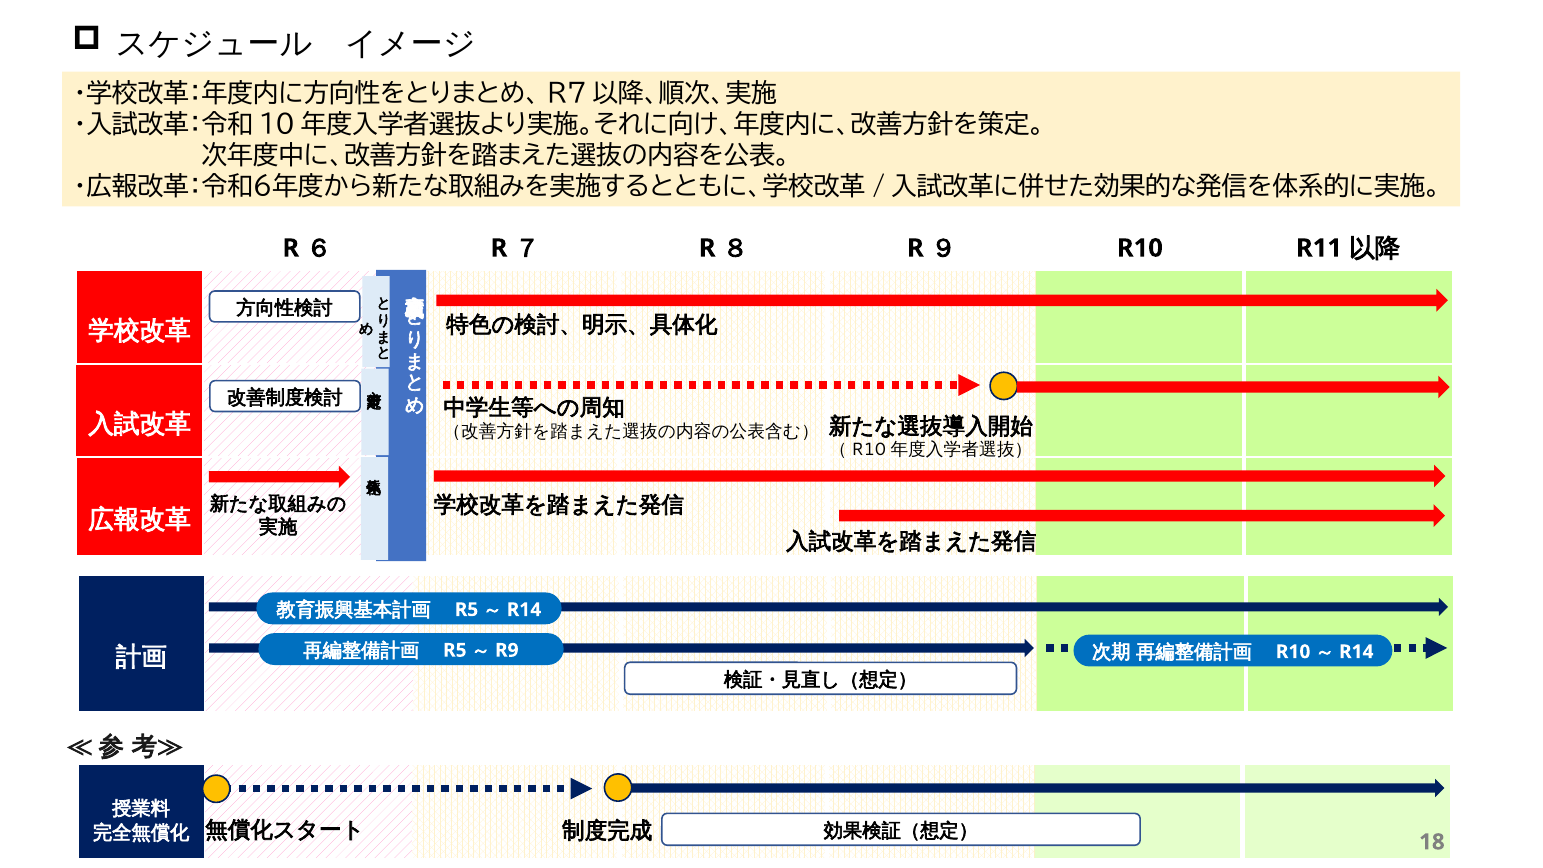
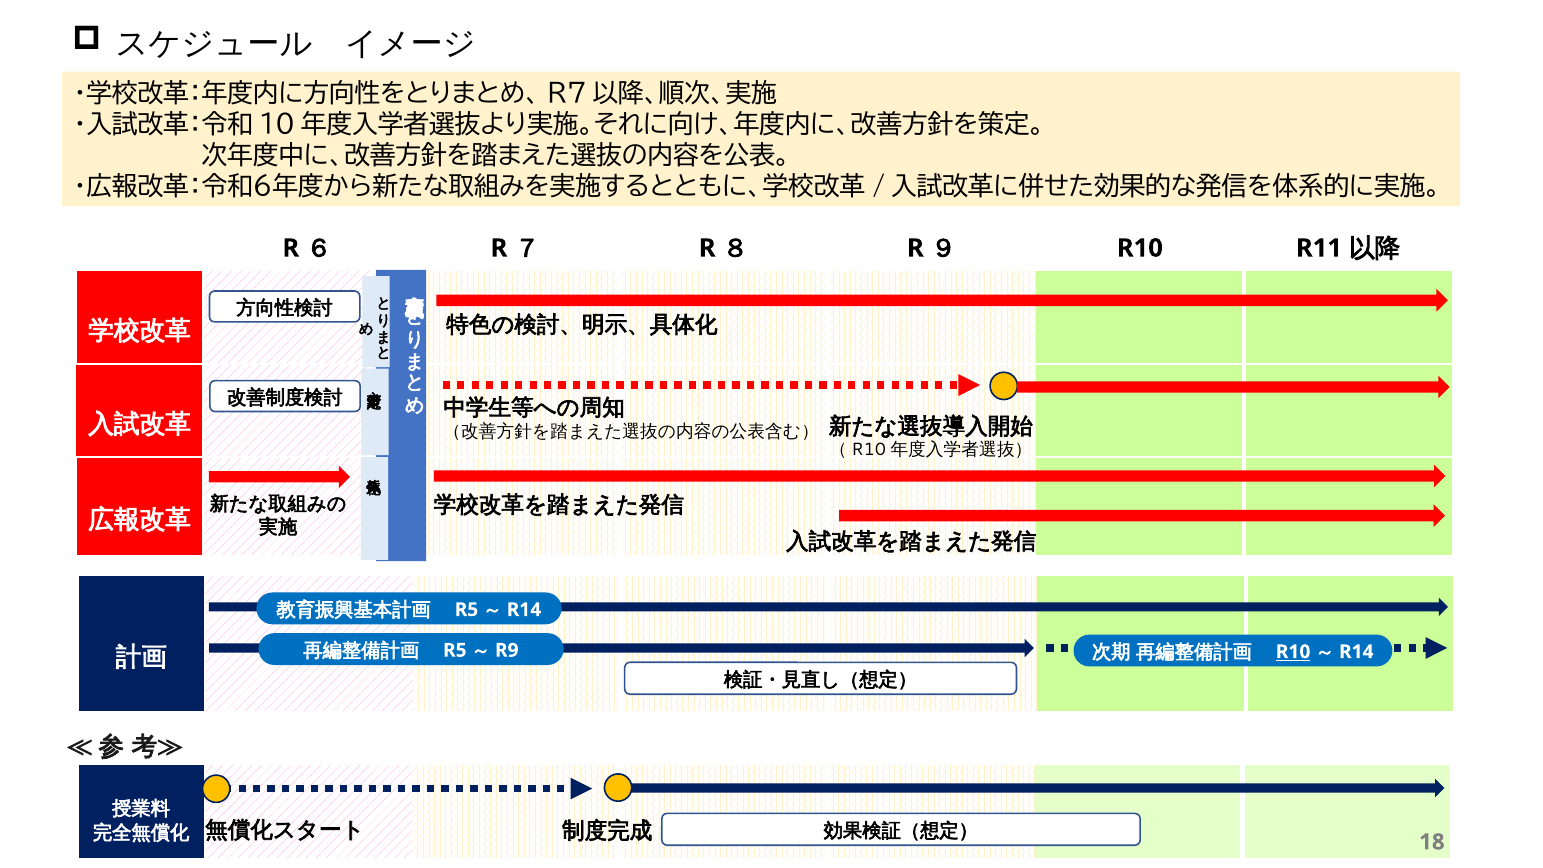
R10 at (1293, 652) underline: none -> present
